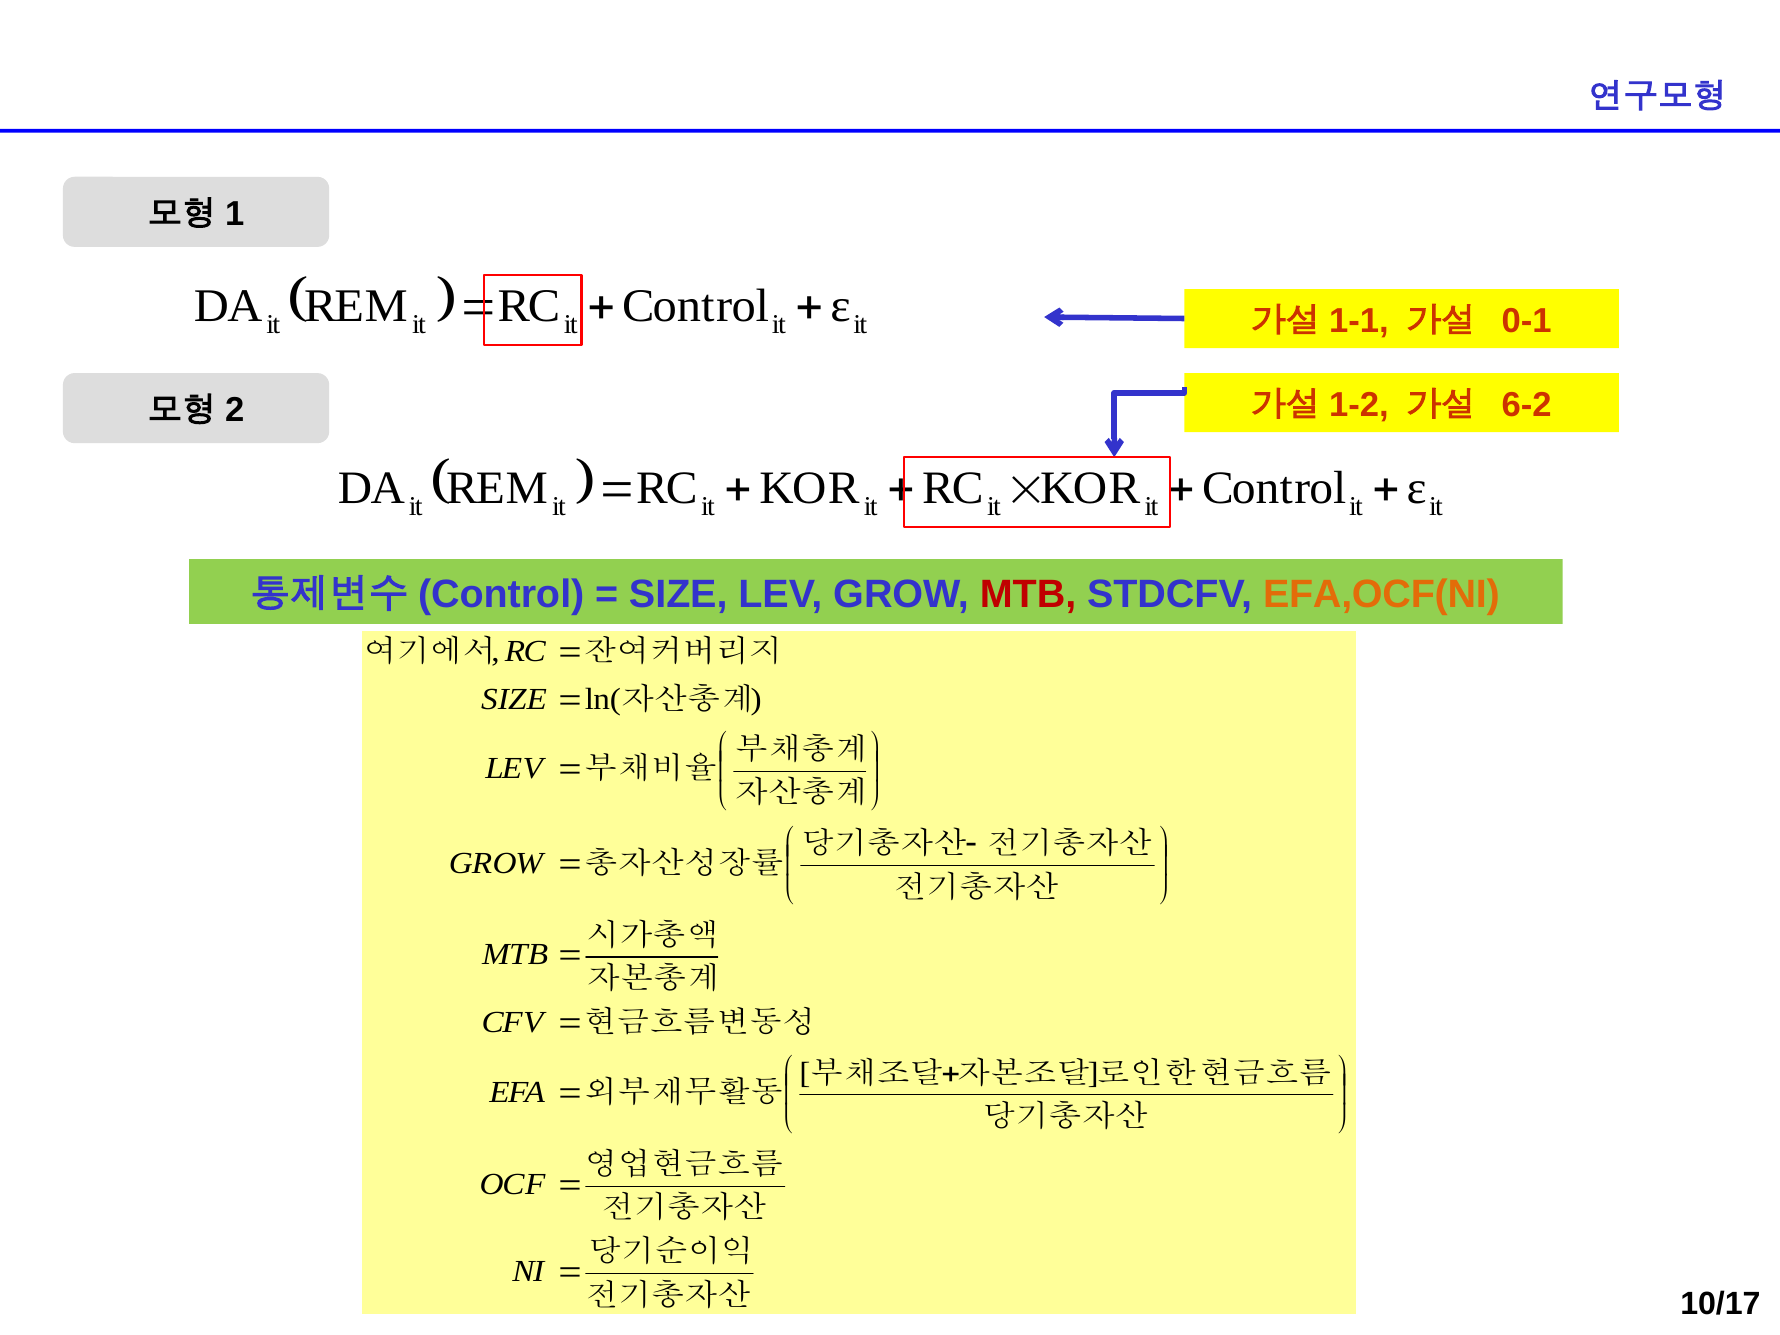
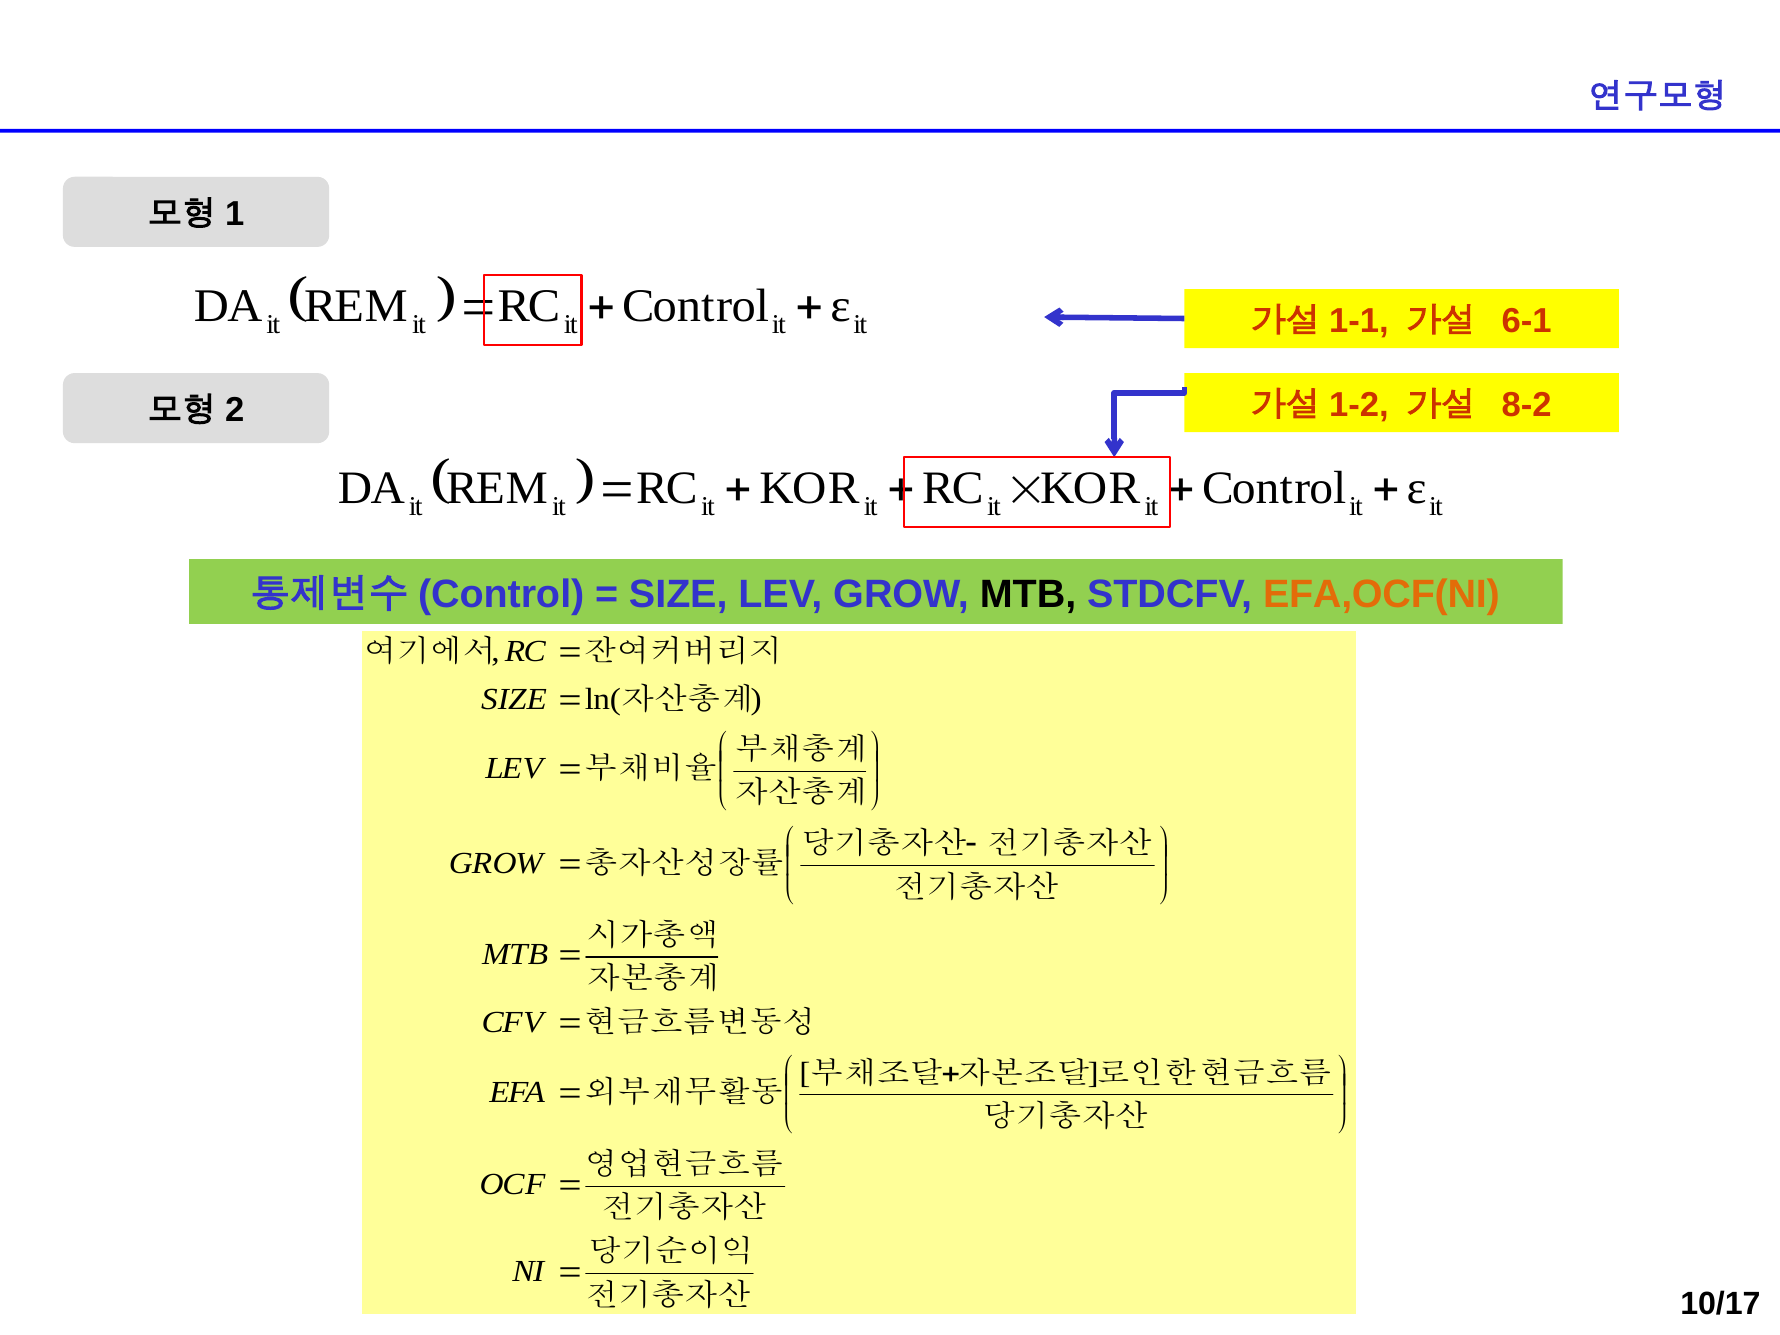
0-1: 0-1 -> 6-1
6-2: 6-2 -> 8-2
MTB at (1028, 594) colour: red -> black
